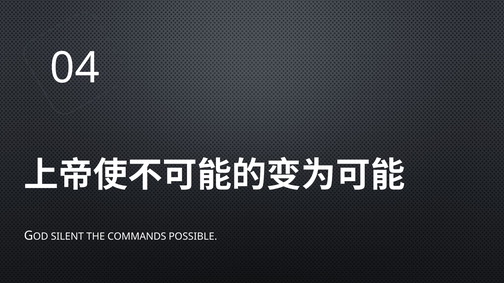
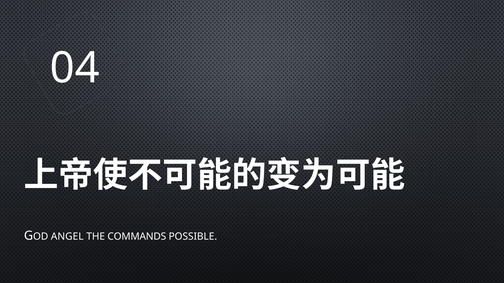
SILENT: SILENT -> ANGEL
